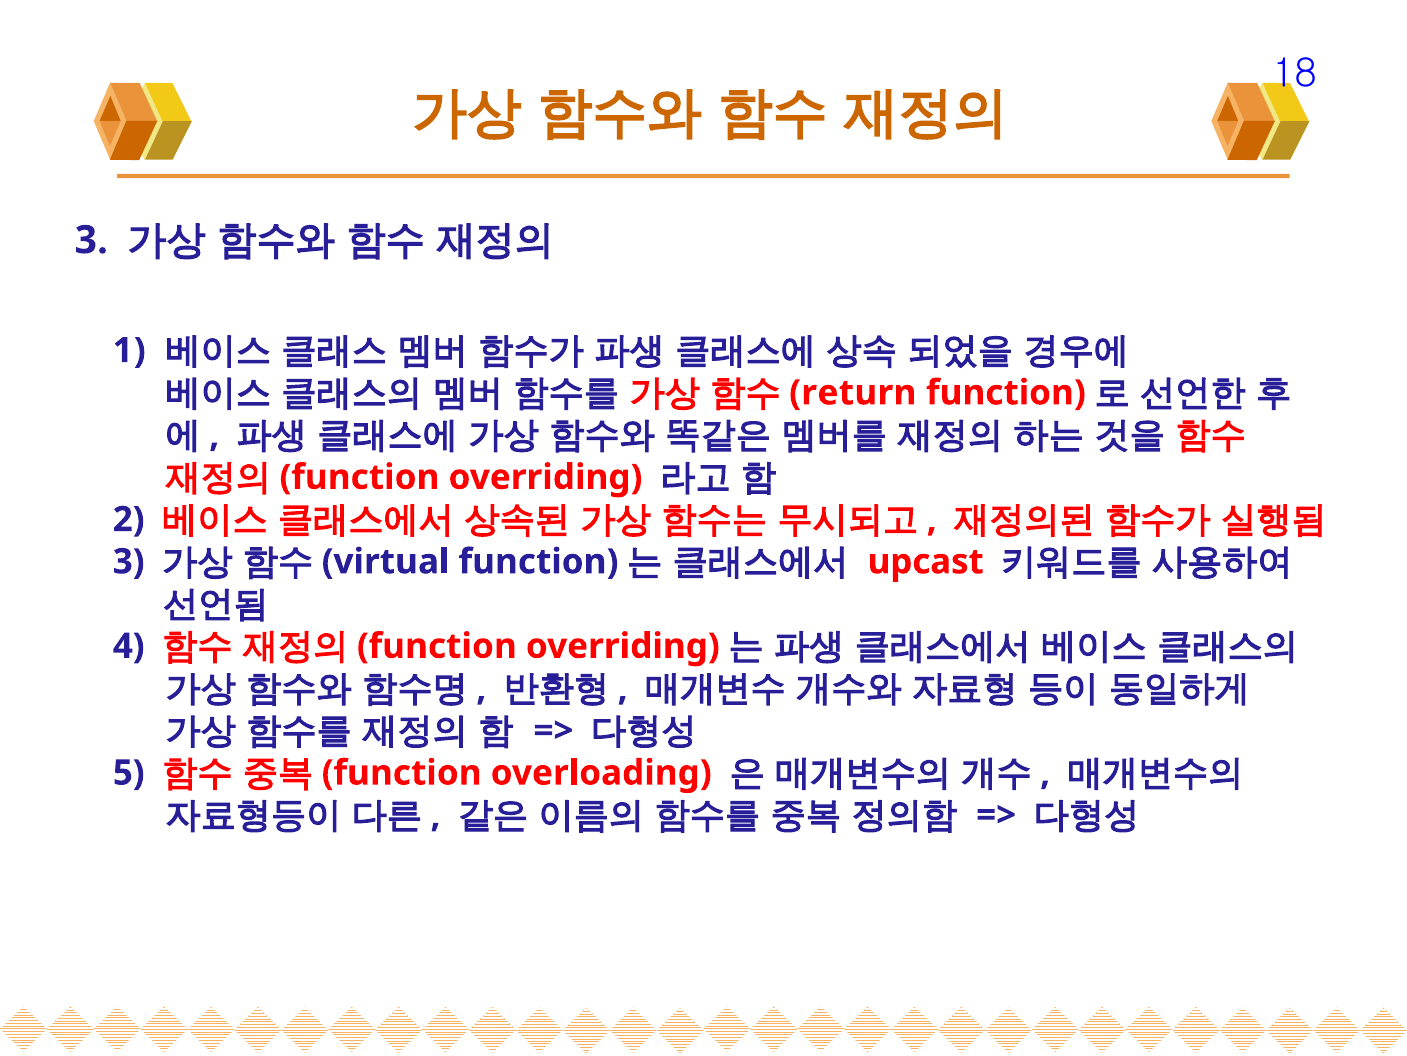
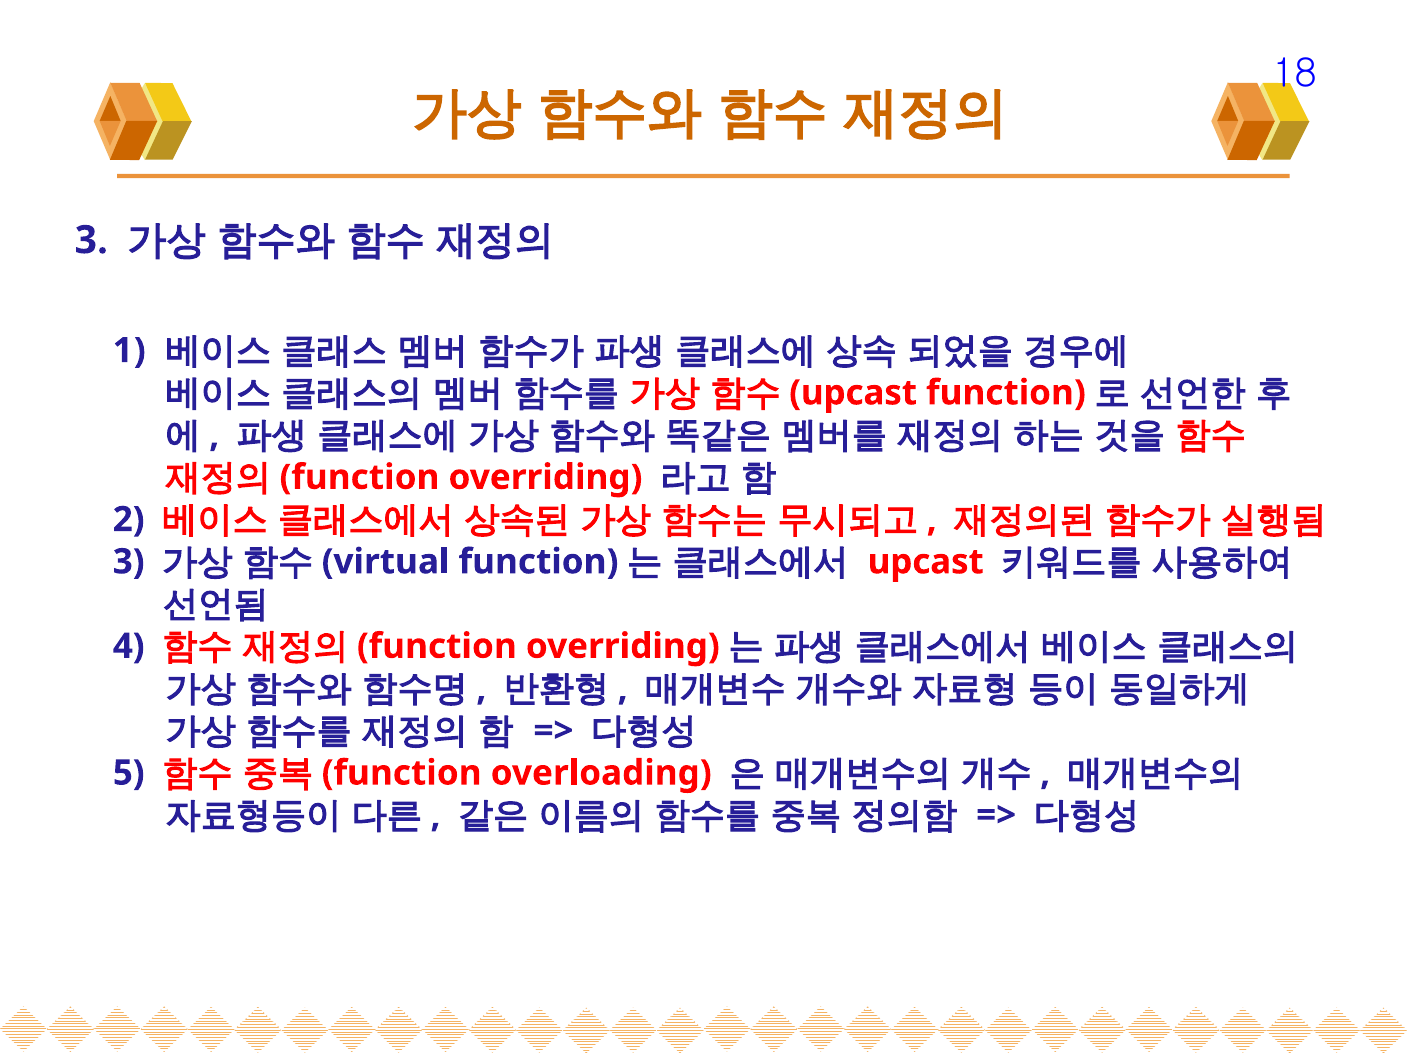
return at (853, 393): return -> upcast
